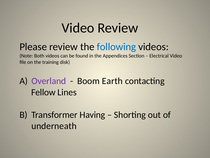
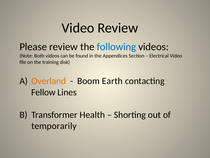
Overland colour: purple -> orange
Having: Having -> Health
underneath: underneath -> temporarily
